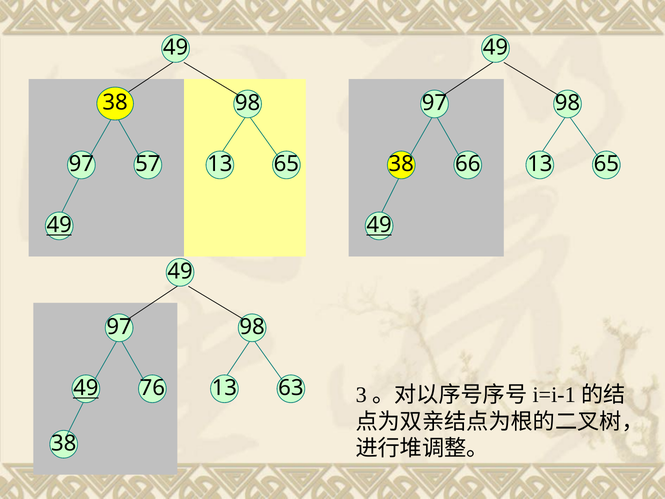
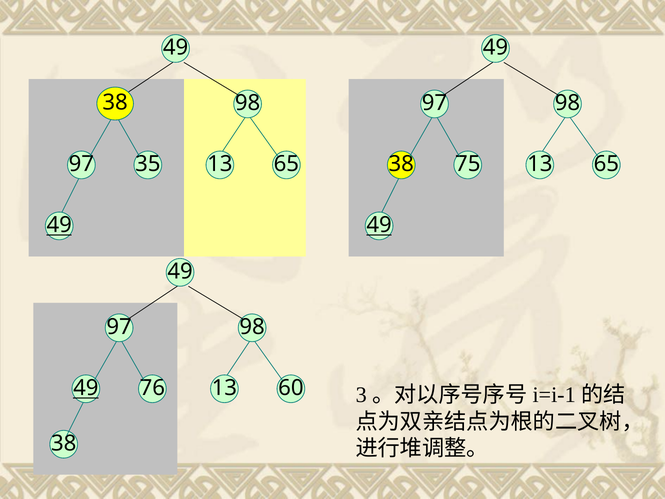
57: 57 -> 35
66: 66 -> 75
63: 63 -> 60
